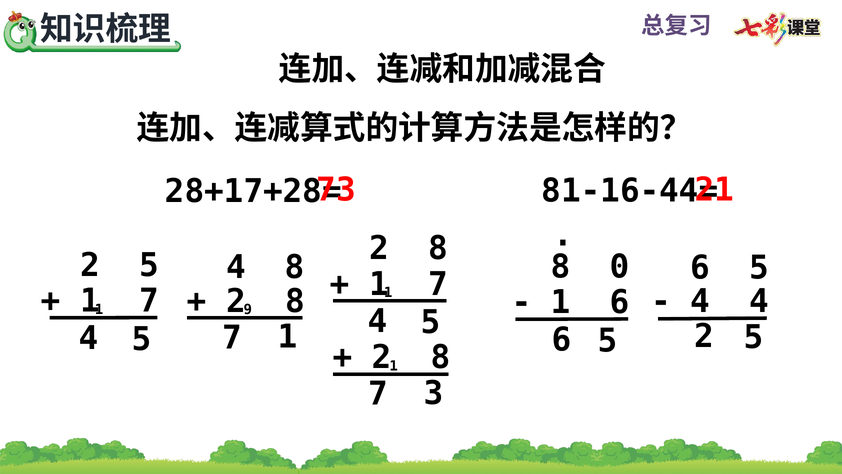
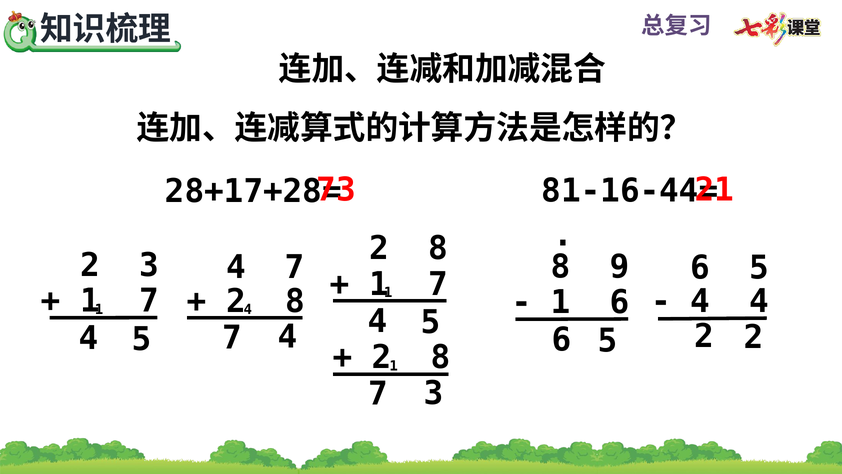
2 5: 5 -> 3
0: 0 -> 9
8 at (295, 267): 8 -> 7
9 at (248, 309): 9 -> 4
1 at (288, 337): 1 -> 4
5 at (754, 337): 5 -> 2
